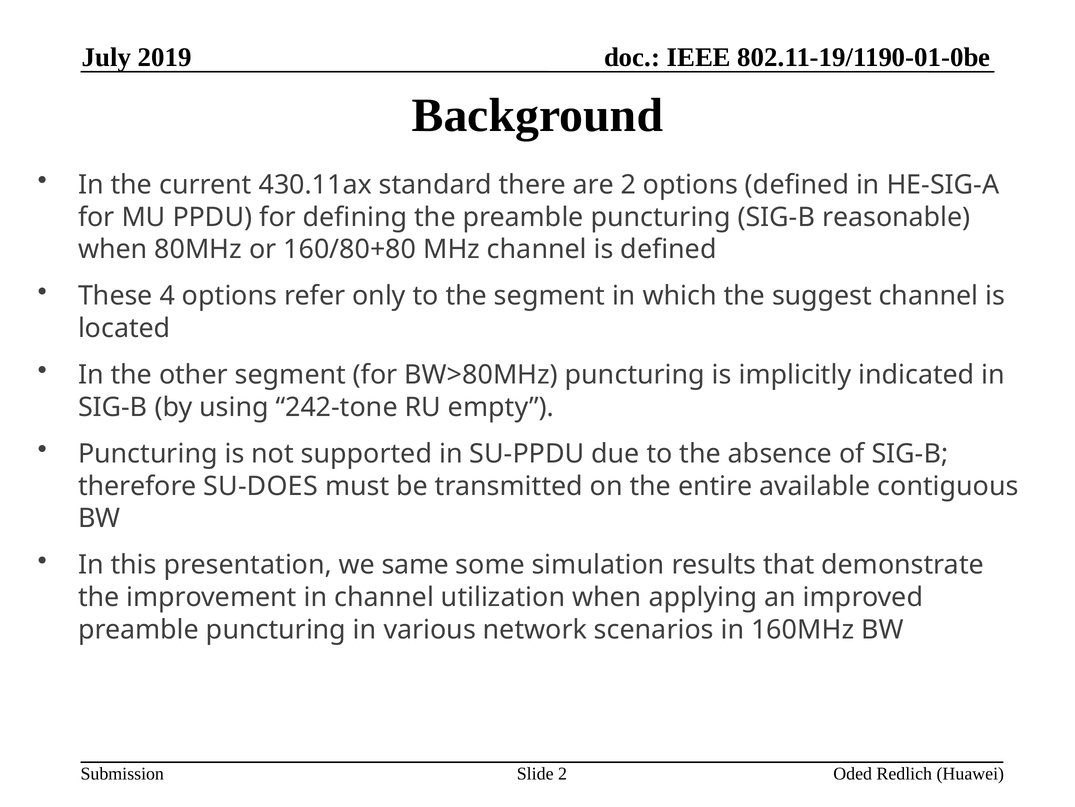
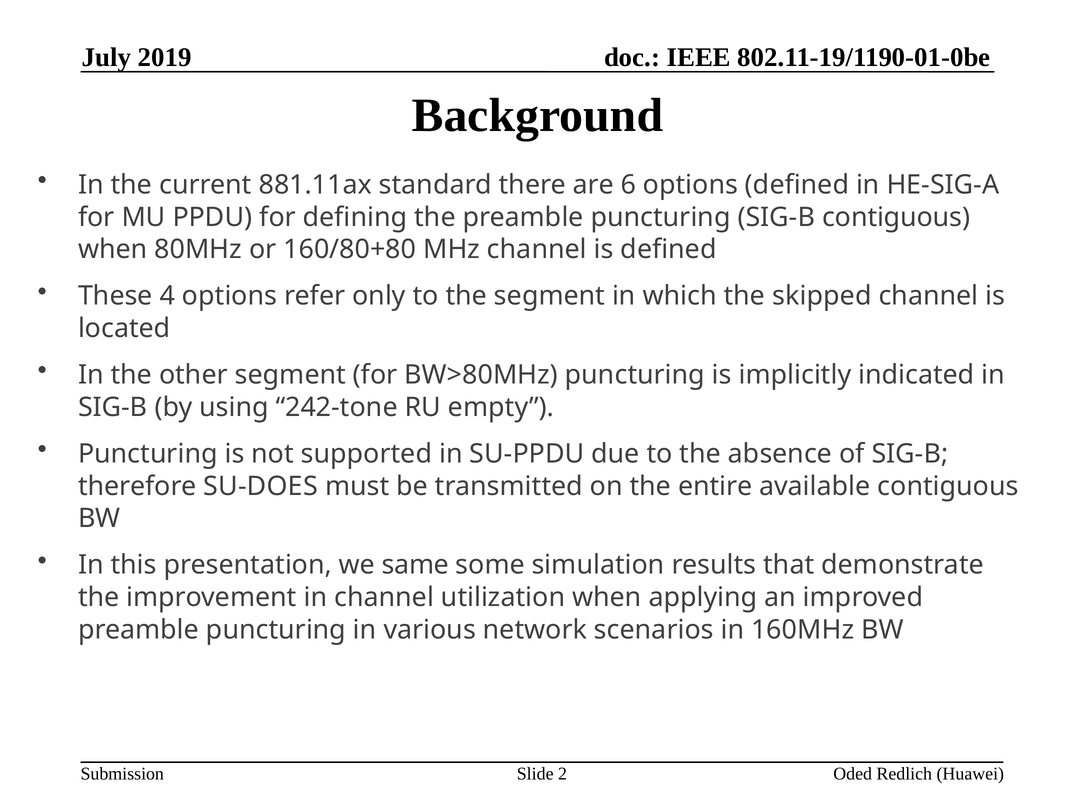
430.11ax: 430.11ax -> 881.11ax
are 2: 2 -> 6
SIG-B reasonable: reasonable -> contiguous
suggest: suggest -> skipped
